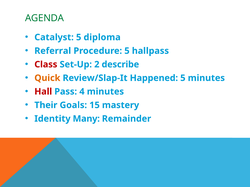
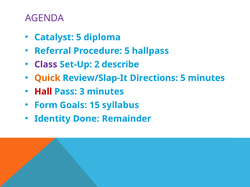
AGENDA colour: green -> purple
Class colour: red -> purple
Happened: Happened -> Directions
4: 4 -> 3
Their: Their -> Form
mastery: mastery -> syllabus
Many: Many -> Done
